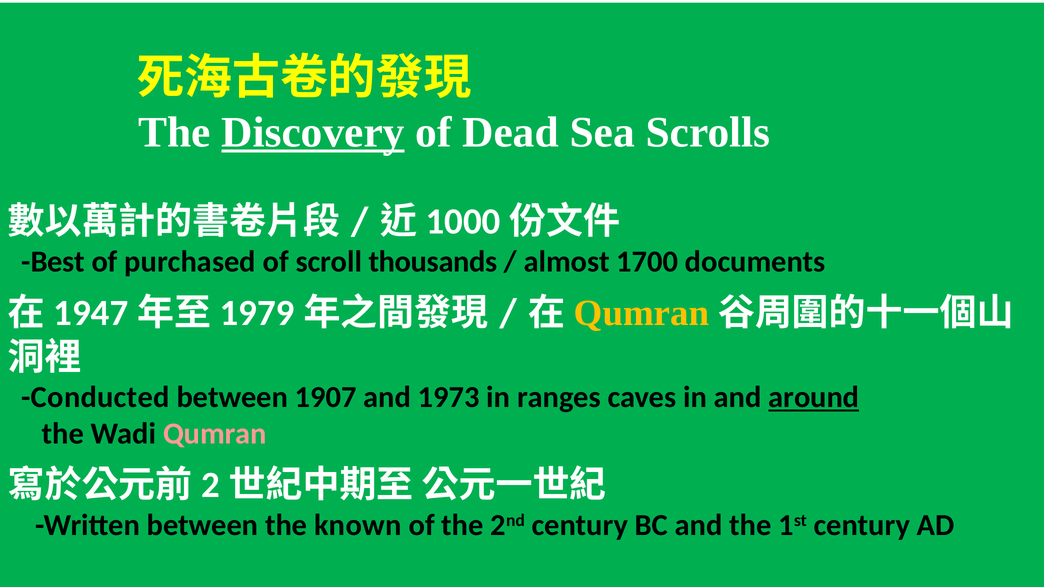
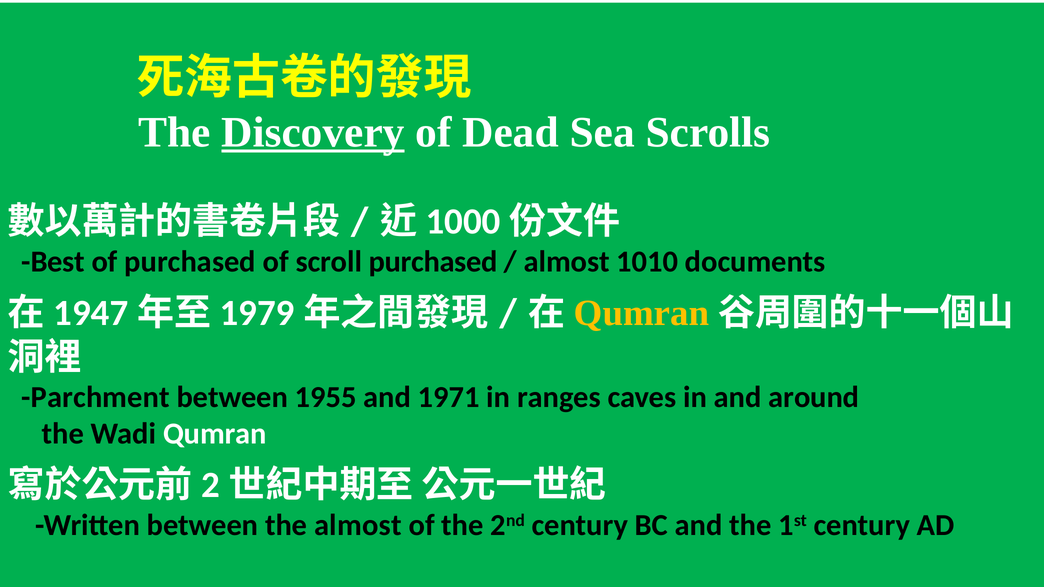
scroll thousands: thousands -> purchased
1700: 1700 -> 1010
Conducted: Conducted -> Parchment
1907: 1907 -> 1955
1973: 1973 -> 1971
around underline: present -> none
Qumran at (215, 434) colour: pink -> white
the known: known -> almost
